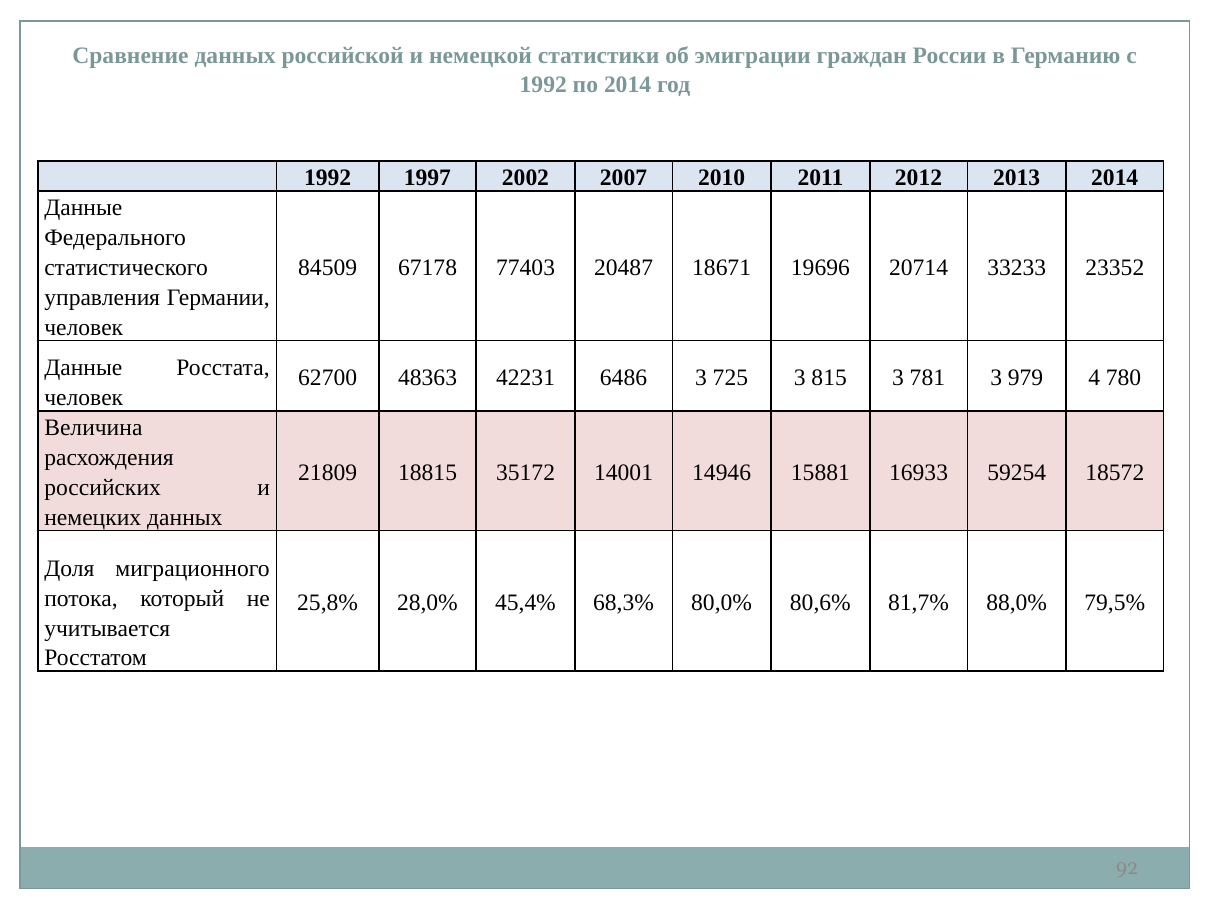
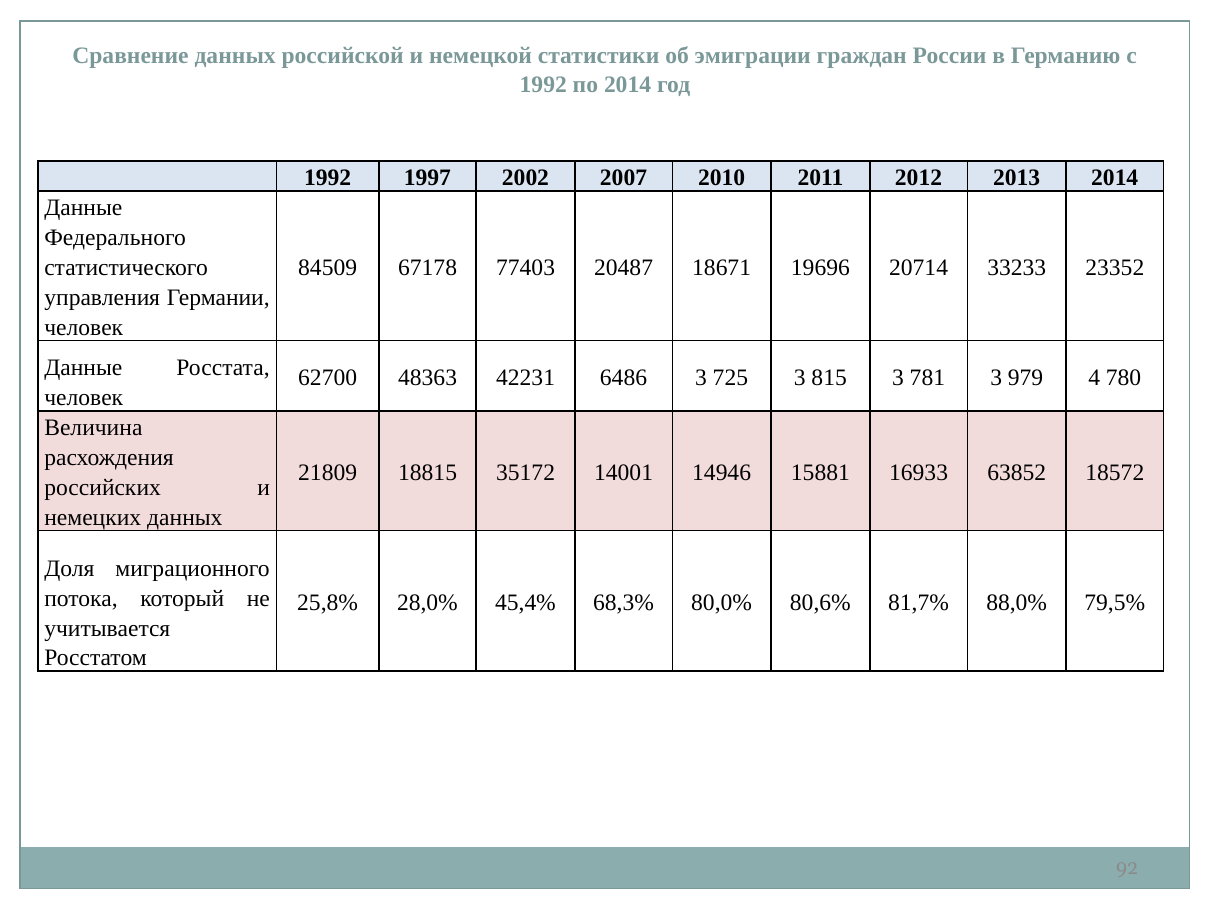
59254: 59254 -> 63852
